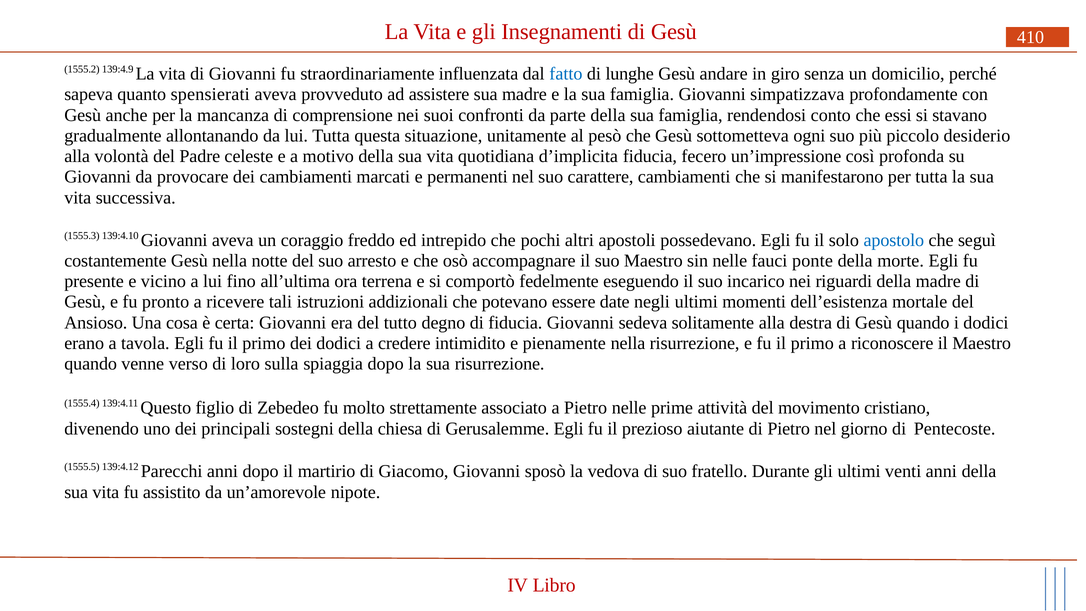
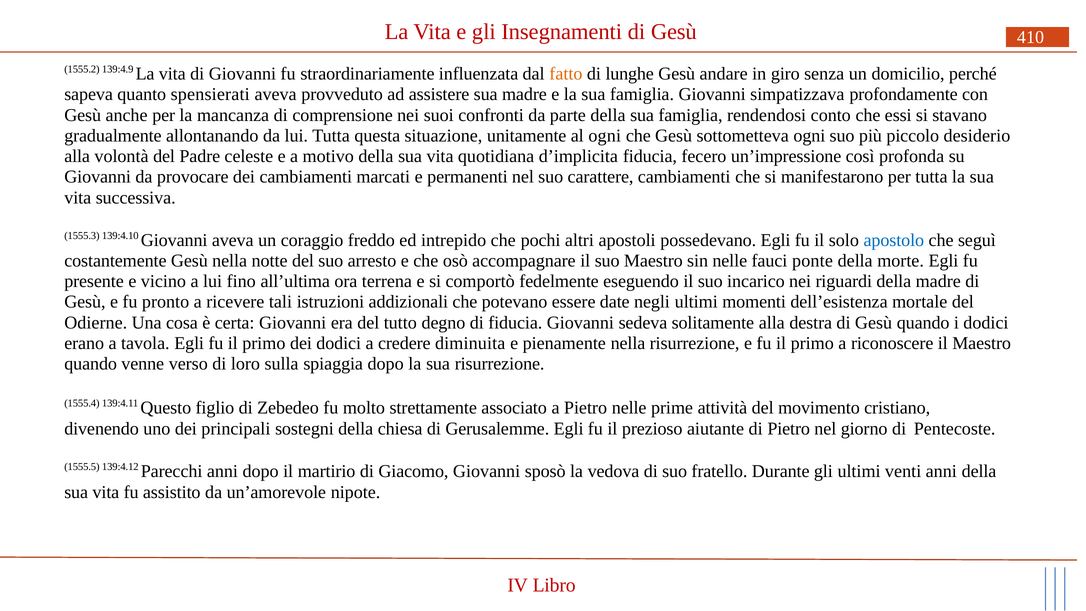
fatto colour: blue -> orange
al pesò: pesò -> ogni
Ansioso: Ansioso -> Odierne
intimidito: intimidito -> diminuita
